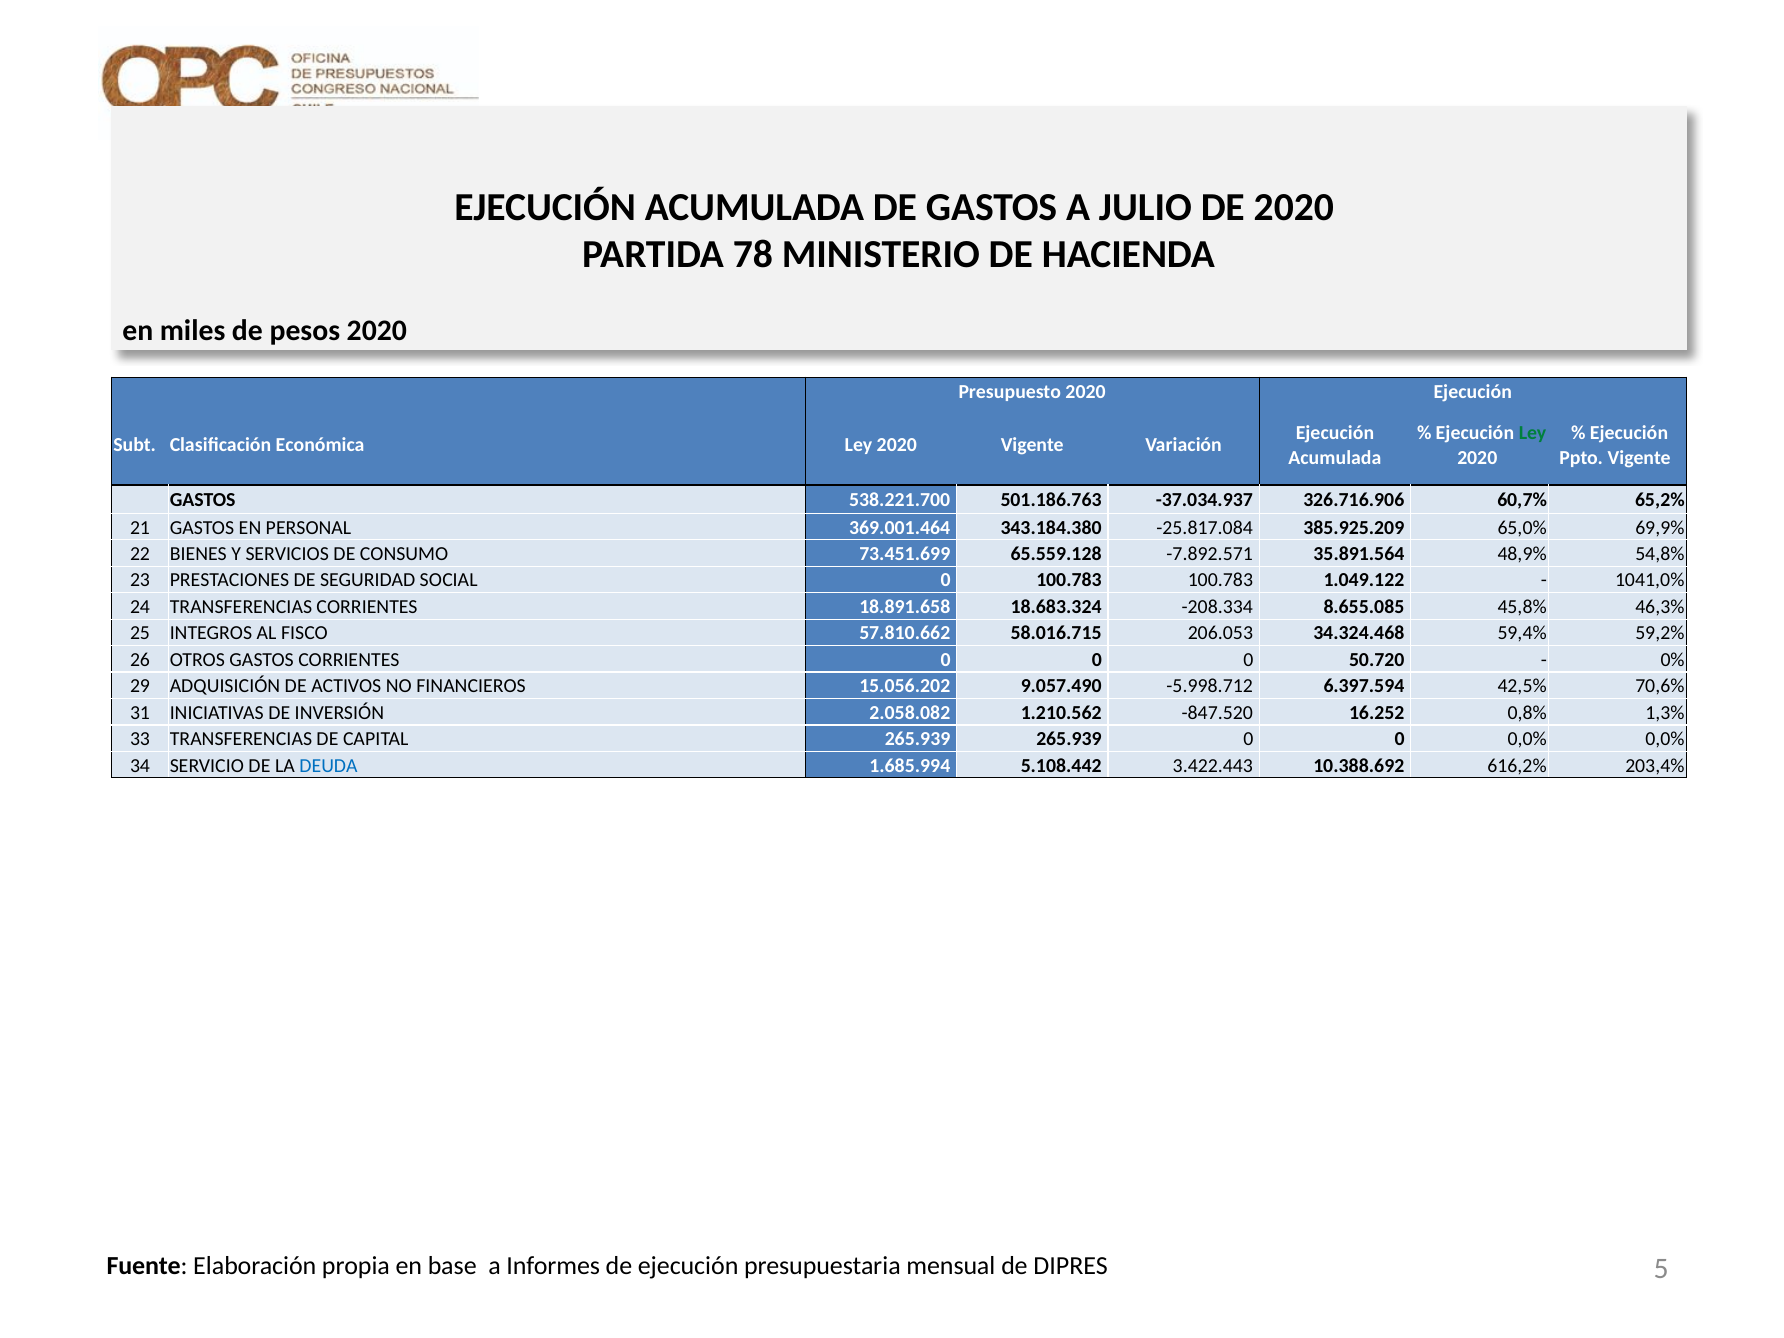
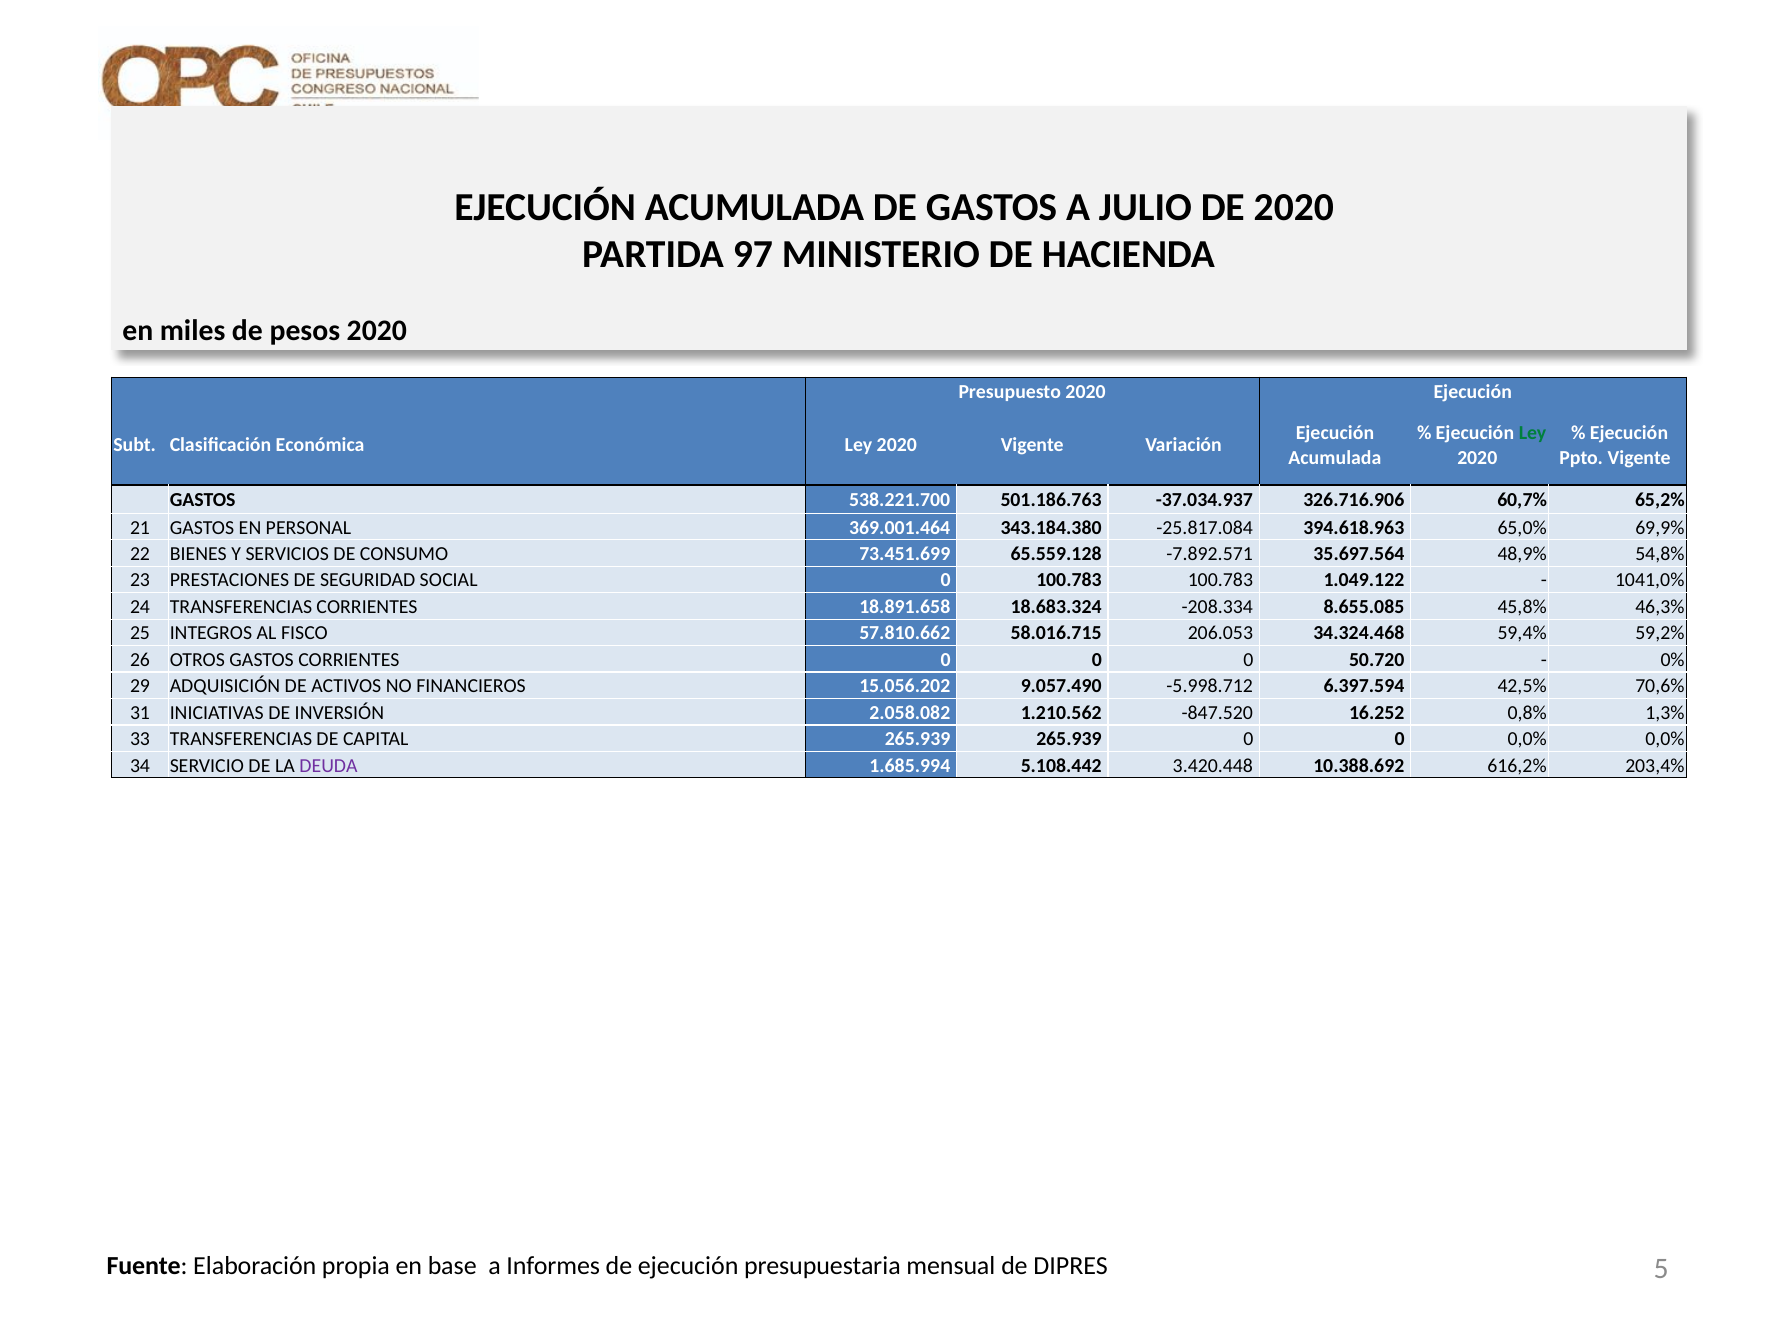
78: 78 -> 97
385.925.209: 385.925.209 -> 394.618.963
35.891.564: 35.891.564 -> 35.697.564
DEUDA colour: blue -> purple
3.422.443: 3.422.443 -> 3.420.448
